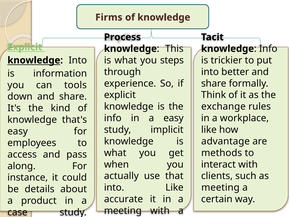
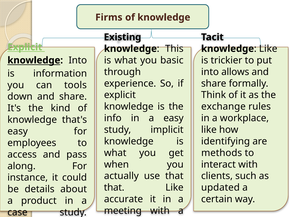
Process: Process -> Existing
Info at (268, 49): Info -> Like
steps: steps -> basic
better: better -> allows
advantage: advantage -> identifying
into at (114, 187): into -> that
meeting at (220, 187): meeting -> updated
